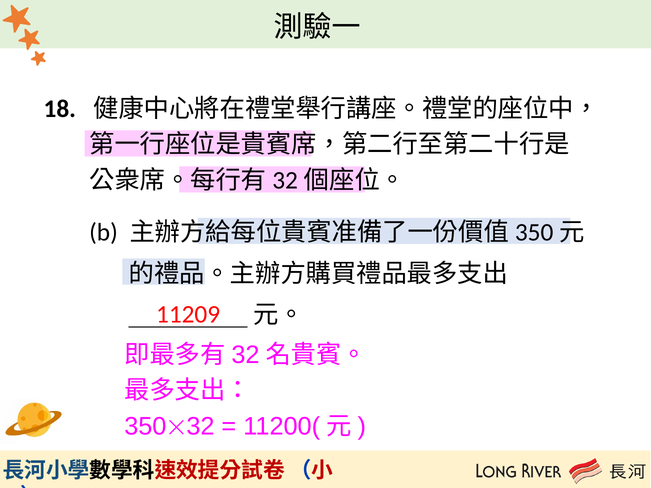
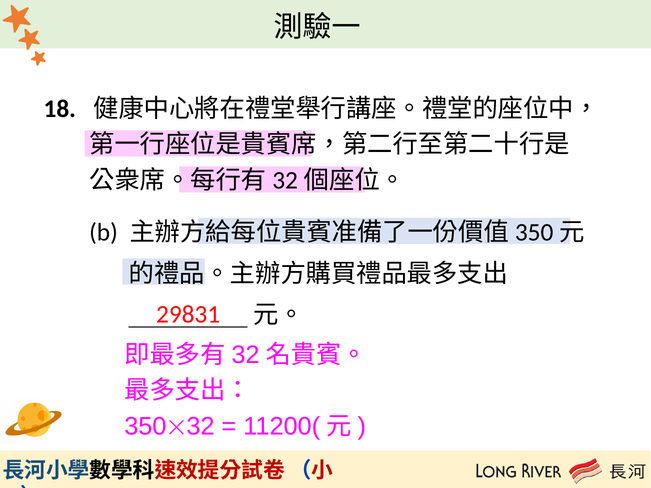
11209: 11209 -> 29831
